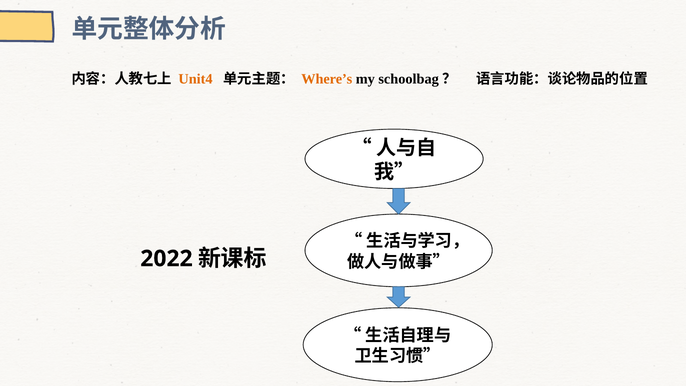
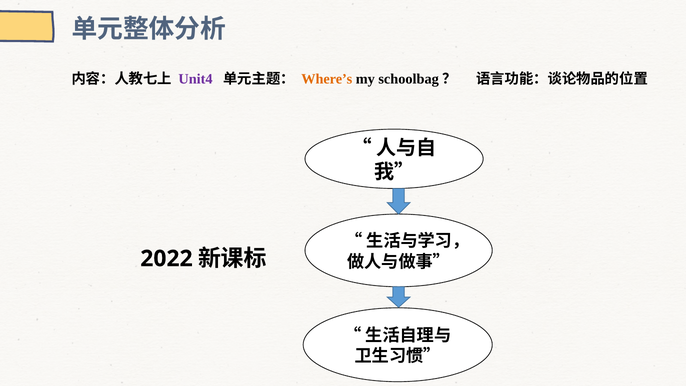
Unit4 colour: orange -> purple
